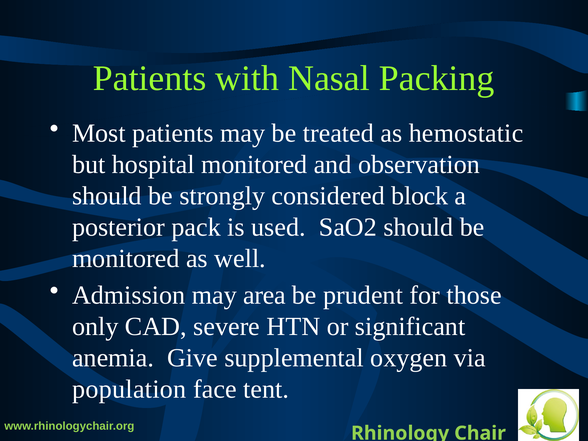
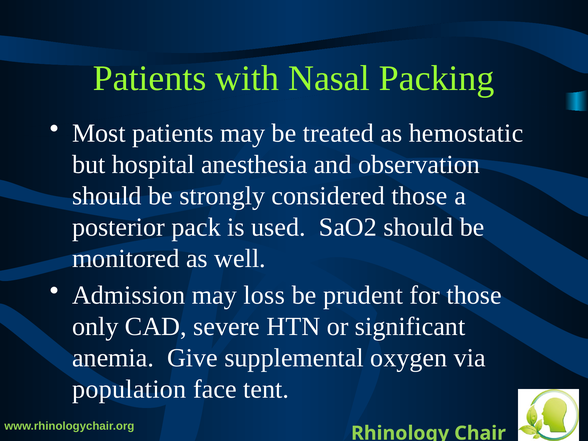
hospital monitored: monitored -> anesthesia
considered block: block -> those
area: area -> loss
